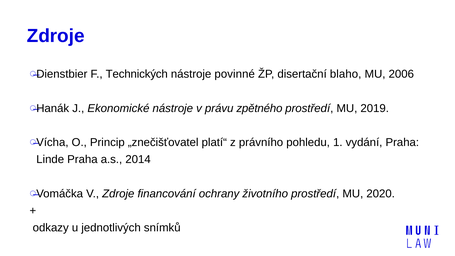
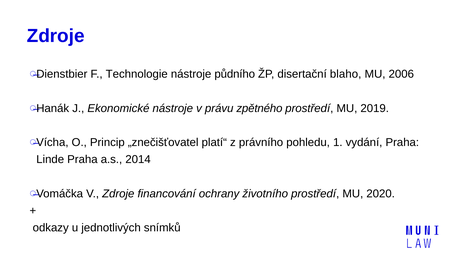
Technických: Technických -> Technologie
povinné: povinné -> půdního
